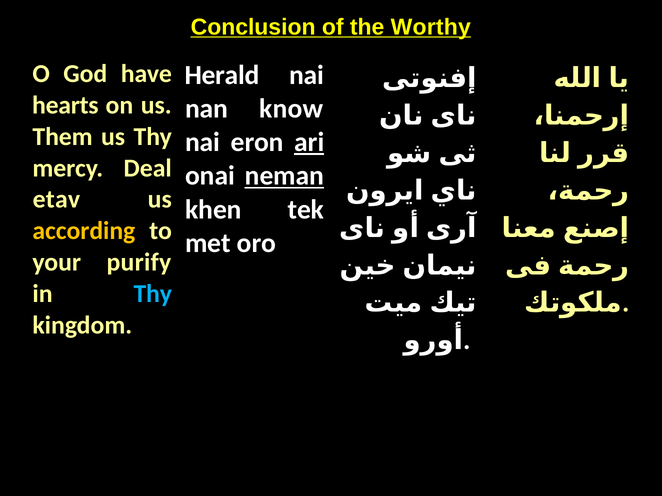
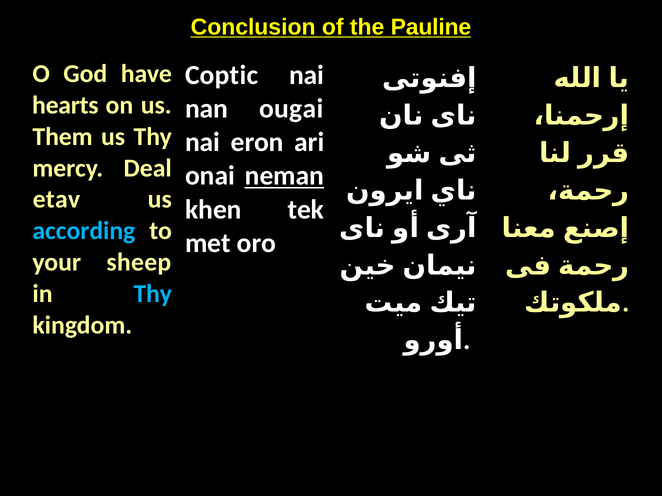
Worthy: Worthy -> Pauline
Herald: Herald -> Coptic
know: know -> ougai
ari underline: present -> none
according colour: yellow -> light blue
purify: purify -> sheep
